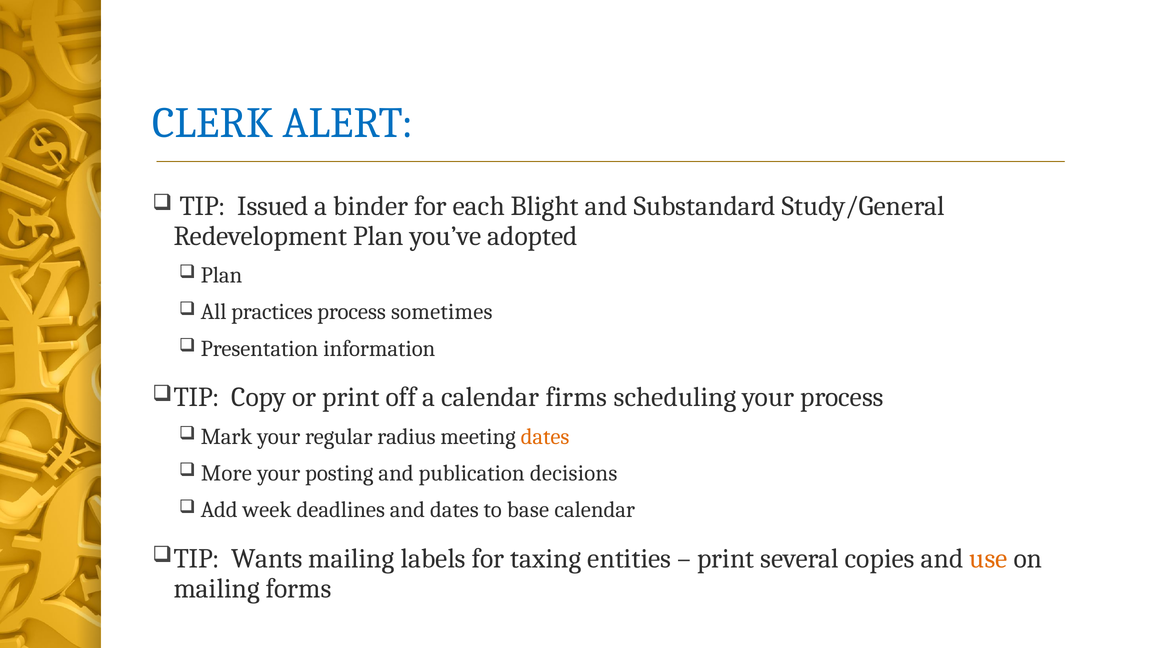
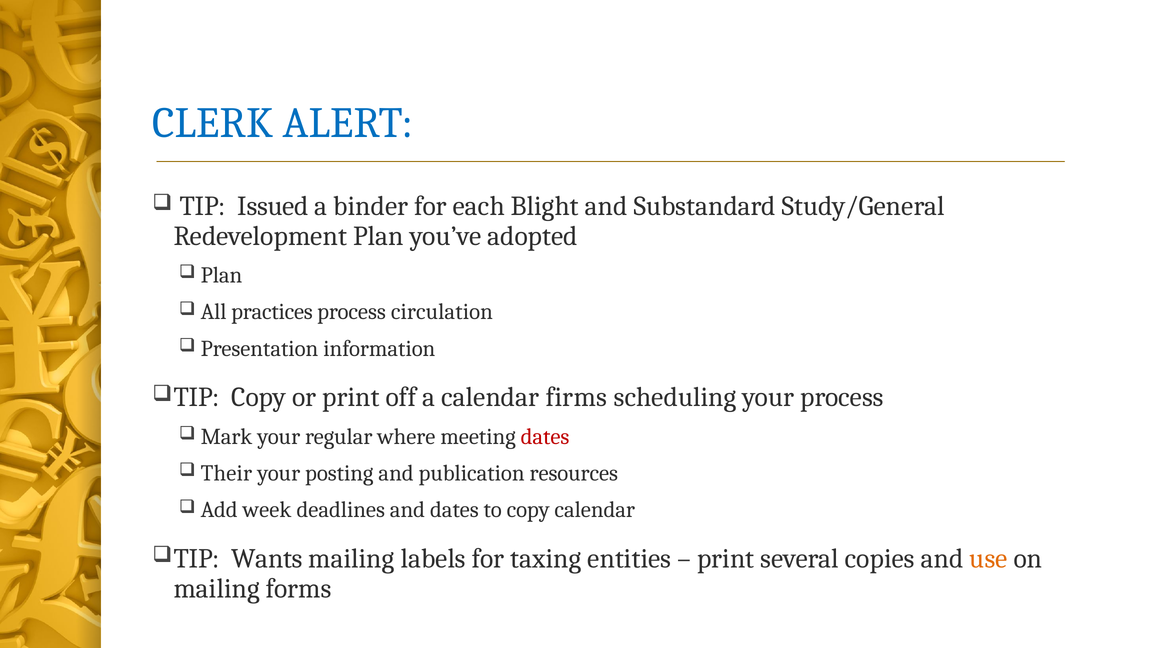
sometimes: sometimes -> circulation
radius: radius -> where
dates at (545, 436) colour: orange -> red
More: More -> Their
decisions: decisions -> resources
to base: base -> copy
